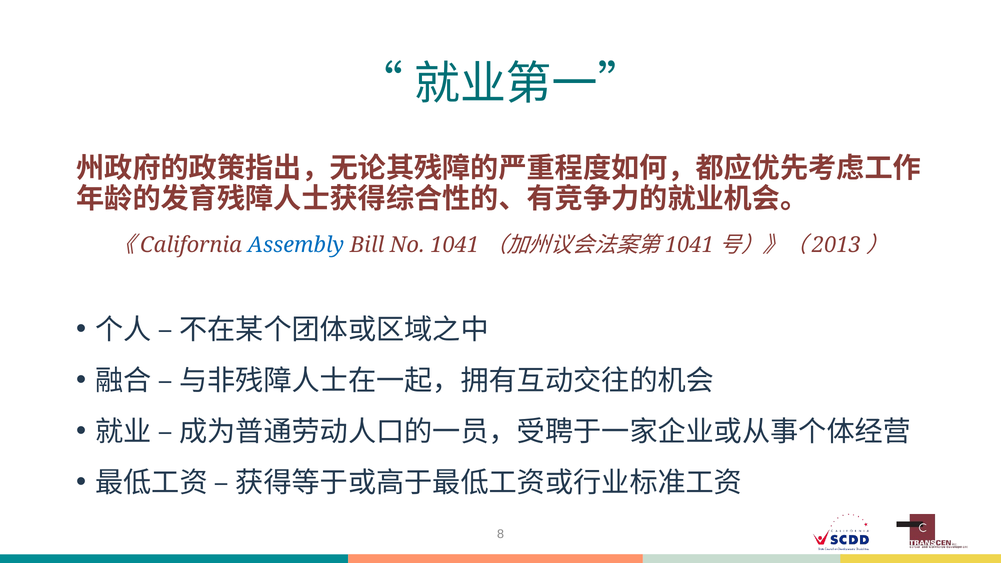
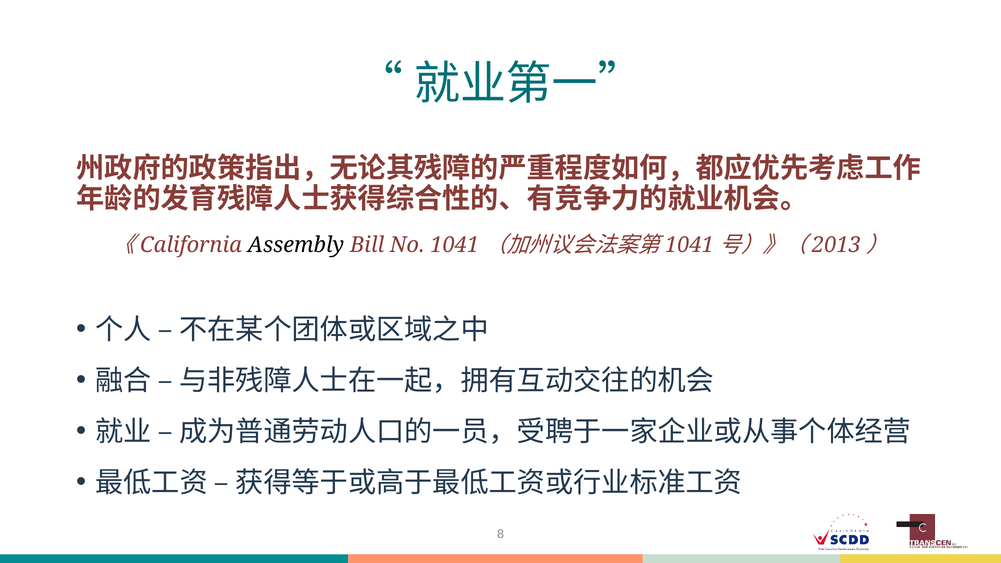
Assembly colour: blue -> black
